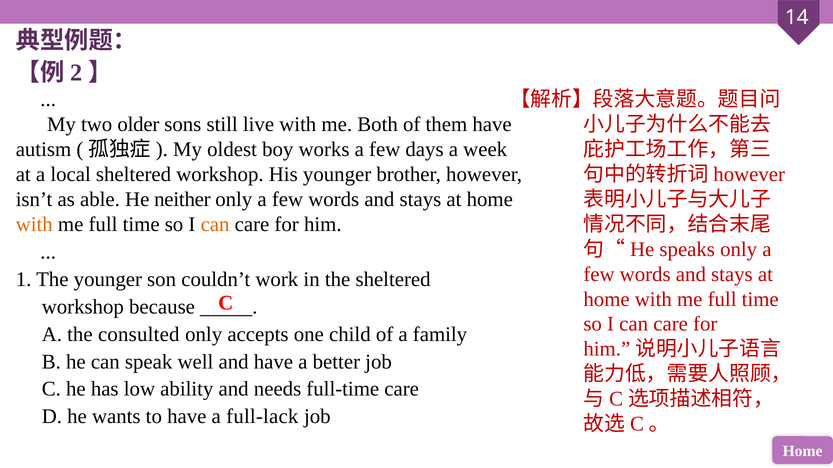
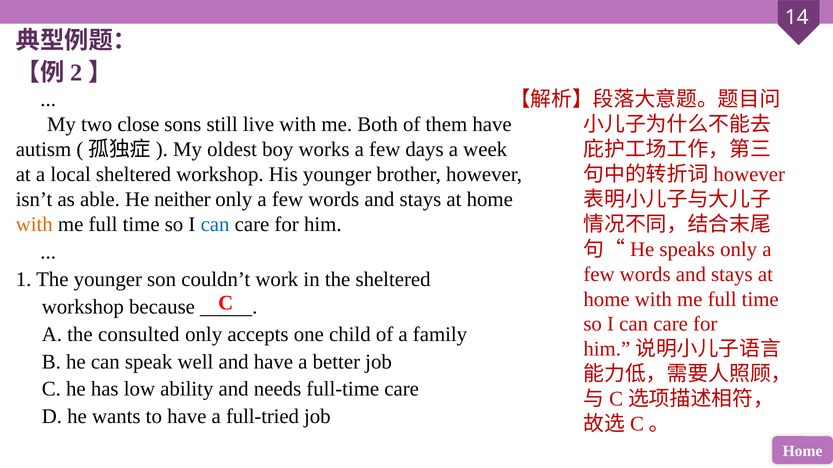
older: older -> close
can at (215, 225) colour: orange -> blue
full-lack: full-lack -> full-tried
